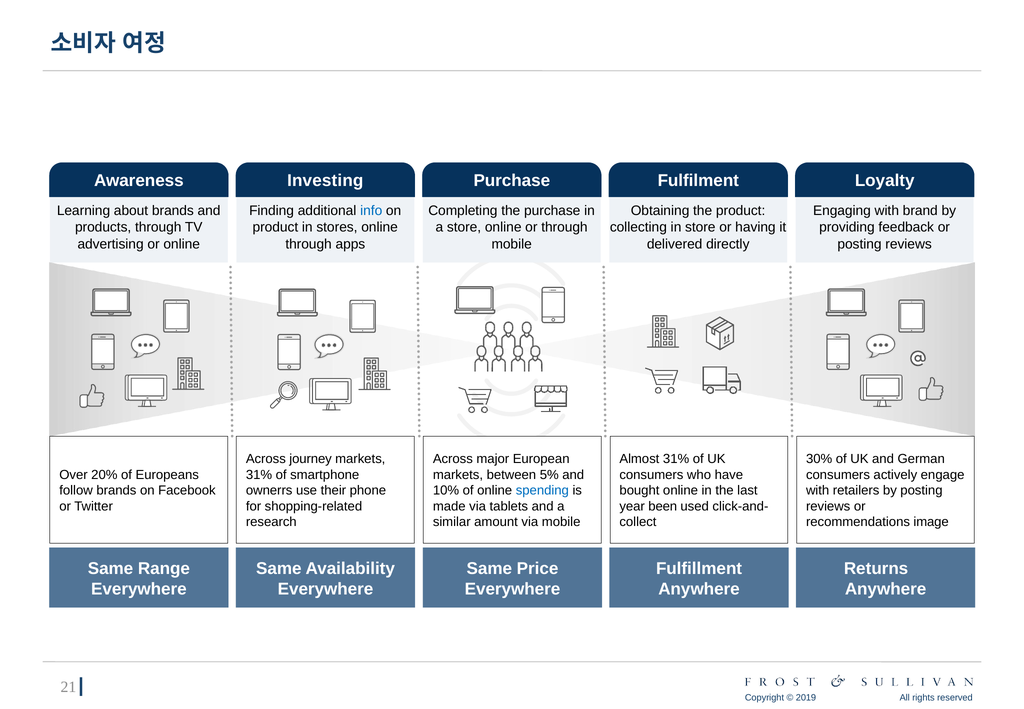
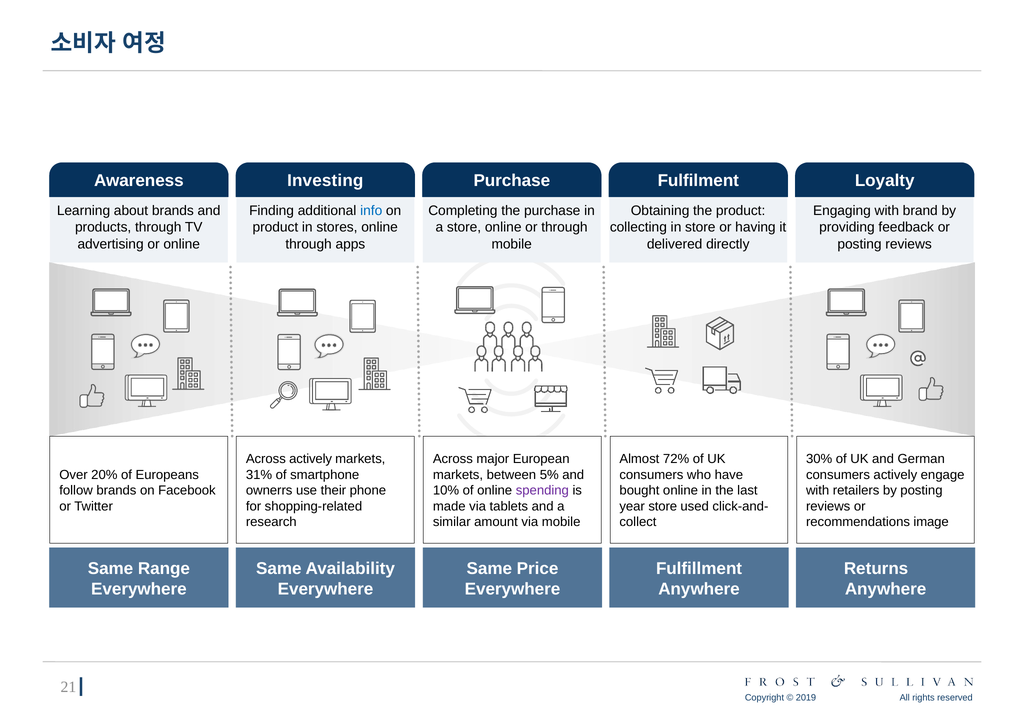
Across journey: journey -> actively
Almost 31%: 31% -> 72%
spending colour: blue -> purple
year been: been -> store
